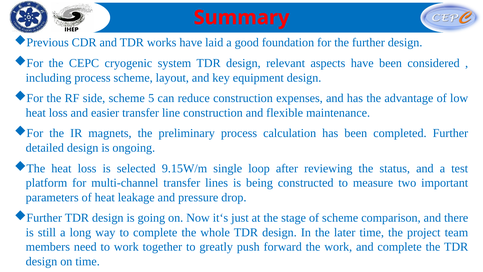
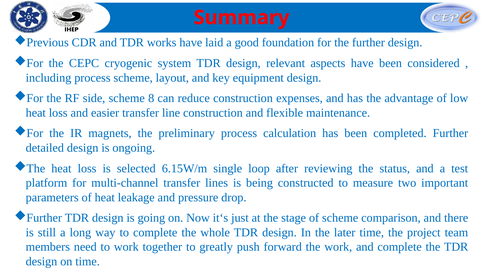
5: 5 -> 8
9.15W/m: 9.15W/m -> 6.15W/m
